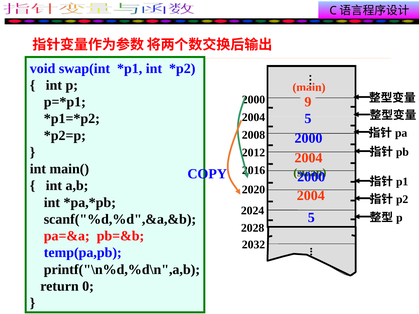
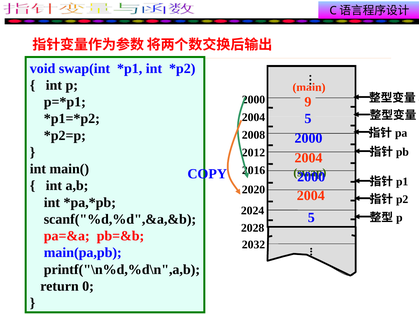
temp(pa,pb: temp(pa,pb -> main(pa,pb
